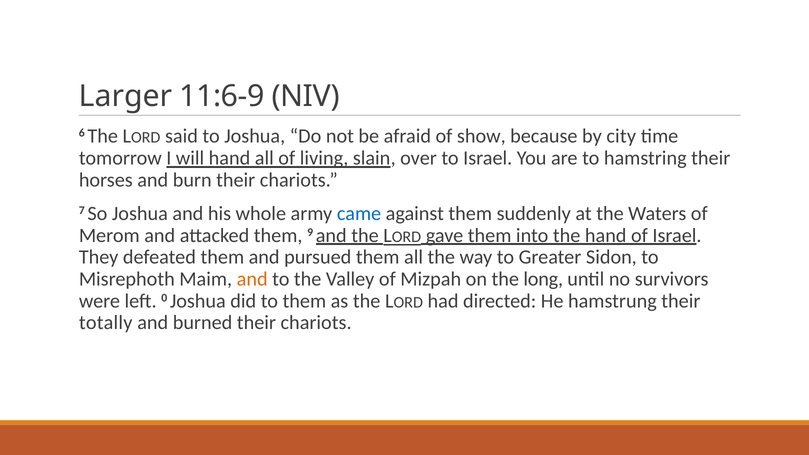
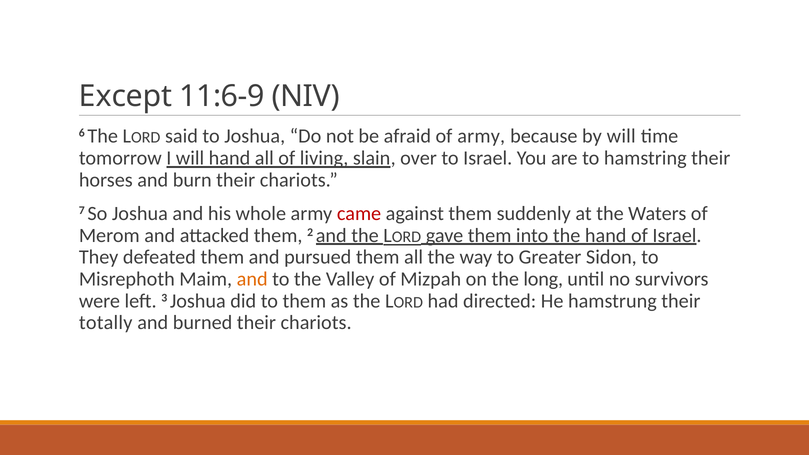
Larger: Larger -> Except
of show: show -> army
by city: city -> will
came colour: blue -> red
9: 9 -> 2
0: 0 -> 3
